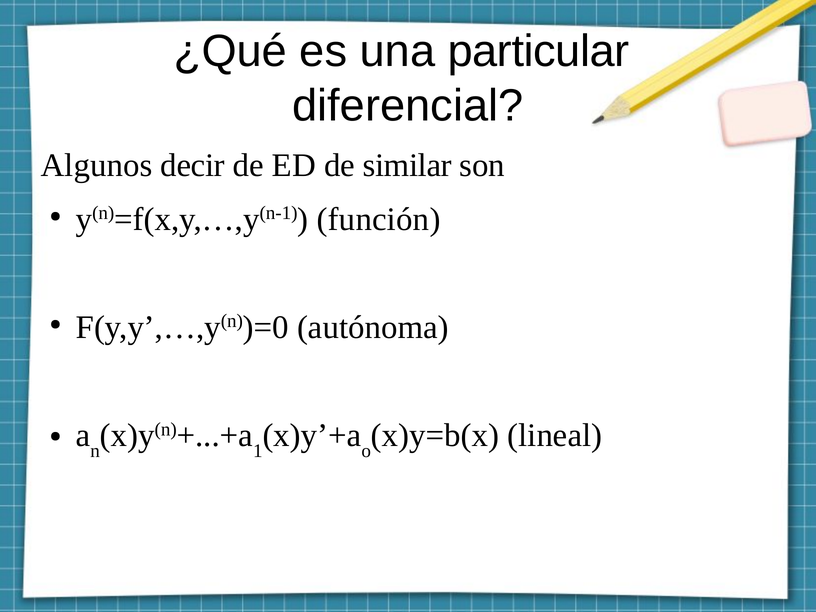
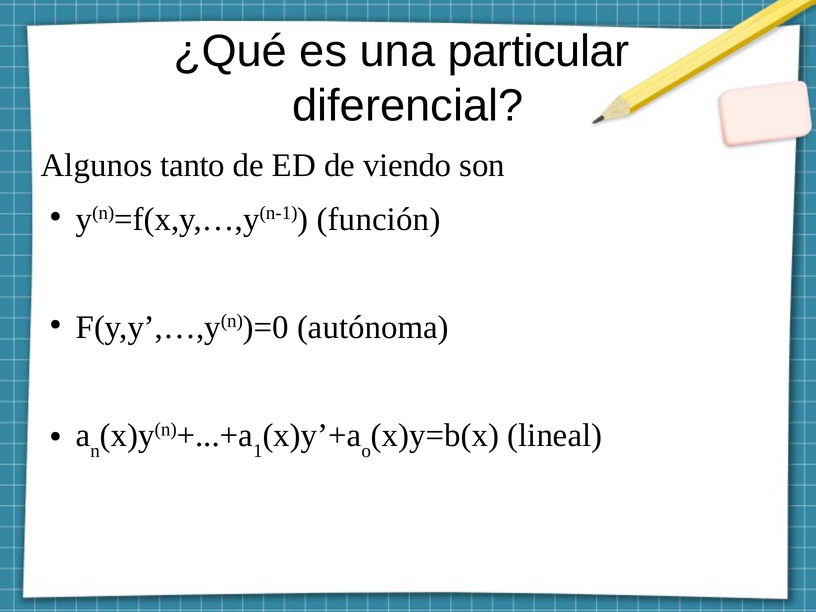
decir: decir -> tanto
similar: similar -> viendo
